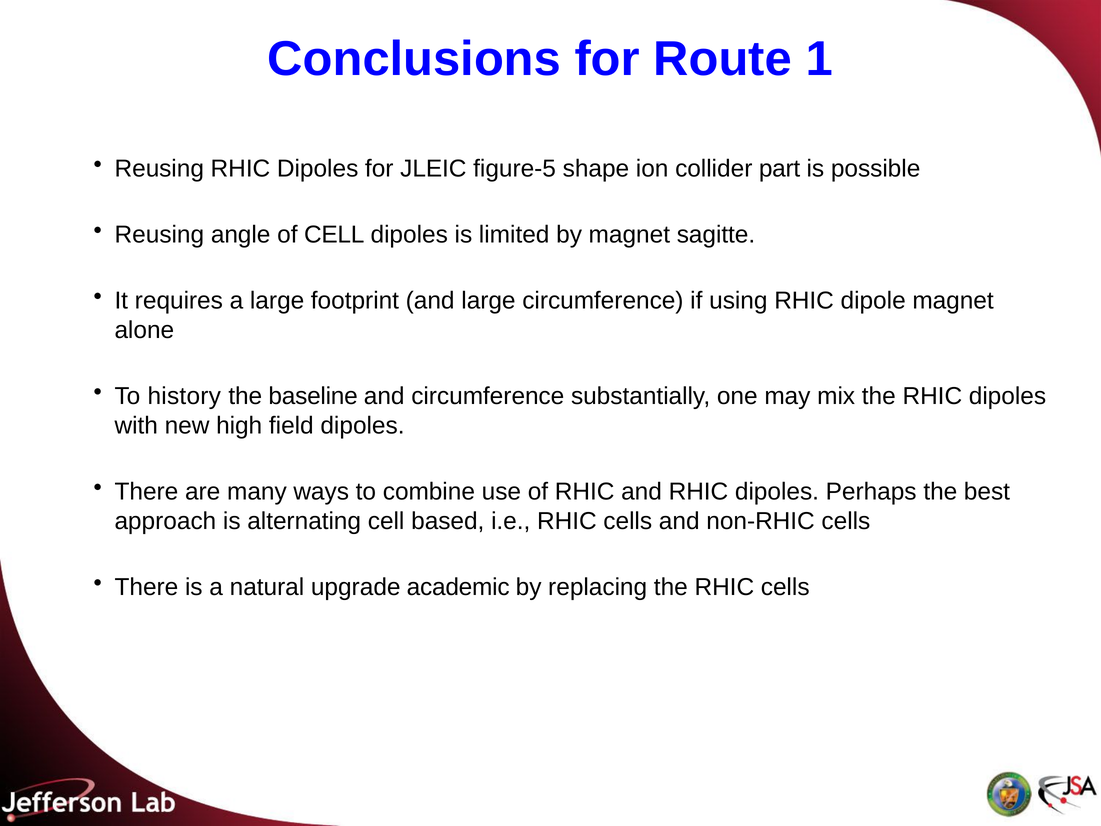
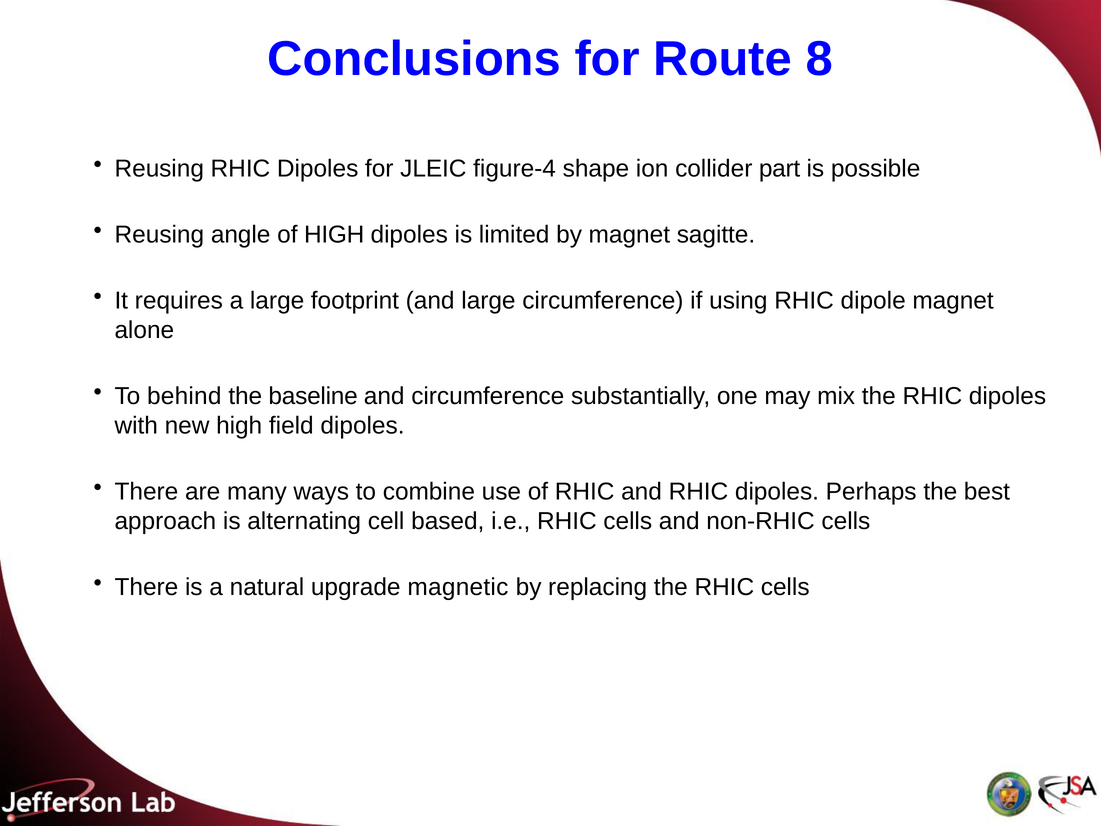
1: 1 -> 8
figure-5: figure-5 -> figure-4
of CELL: CELL -> HIGH
history: history -> behind
academic: academic -> magnetic
